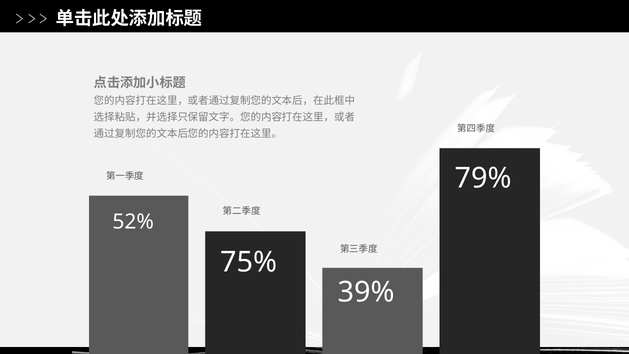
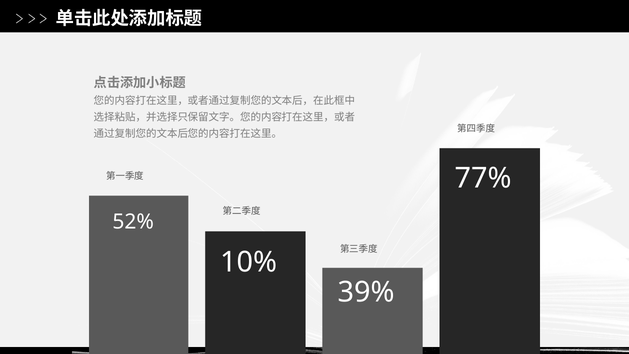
79%: 79% -> 77%
75%: 75% -> 10%
